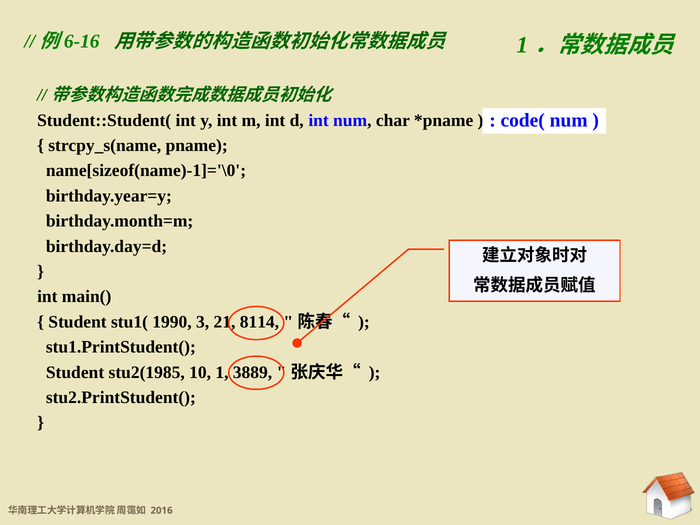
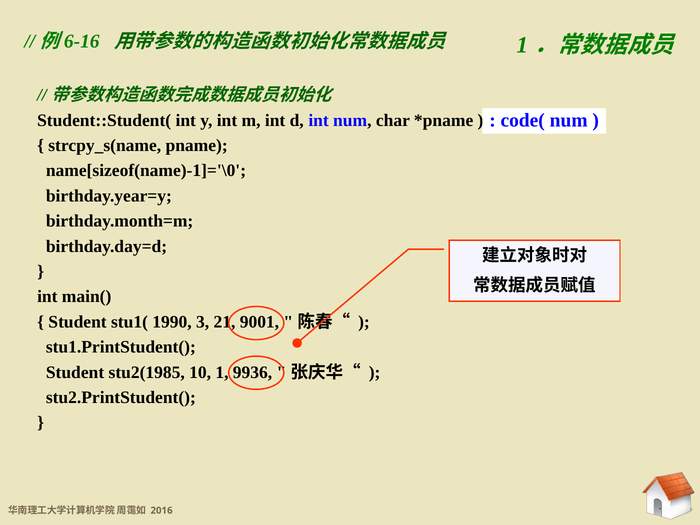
8114: 8114 -> 9001
3889: 3889 -> 9936
